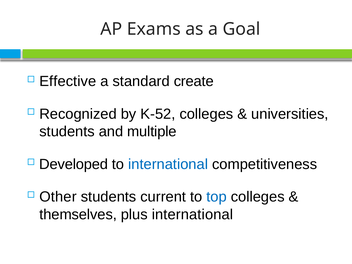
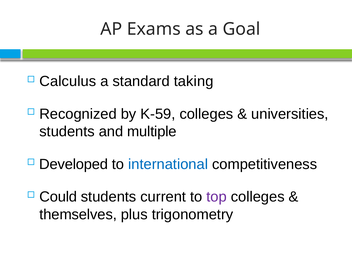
Effective: Effective -> Calculus
create: create -> taking
K-52: K-52 -> K-59
Other: Other -> Could
top colour: blue -> purple
plus international: international -> trigonometry
